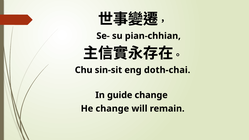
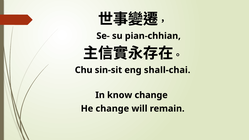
doth-chai: doth-chai -> shall-chai
guide: guide -> know
